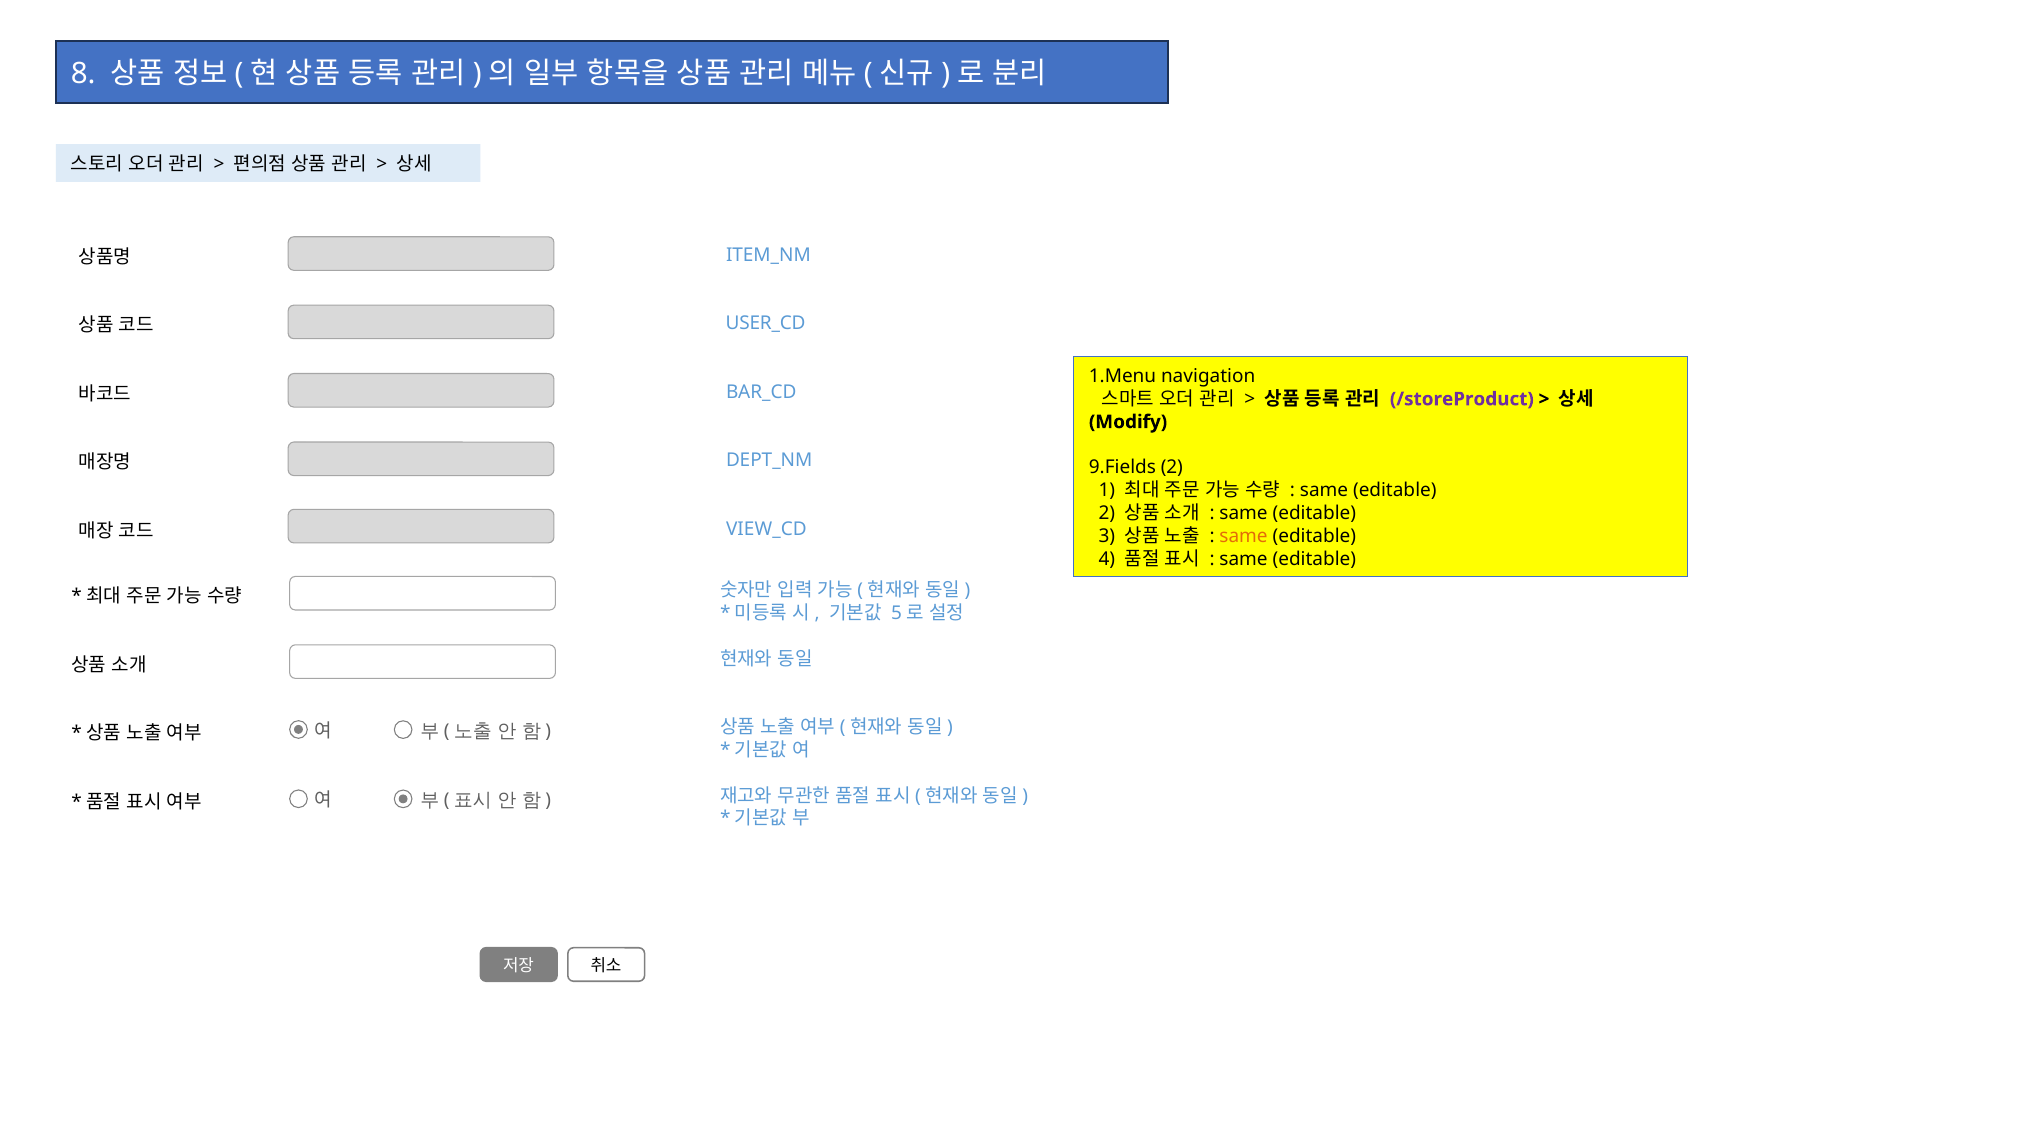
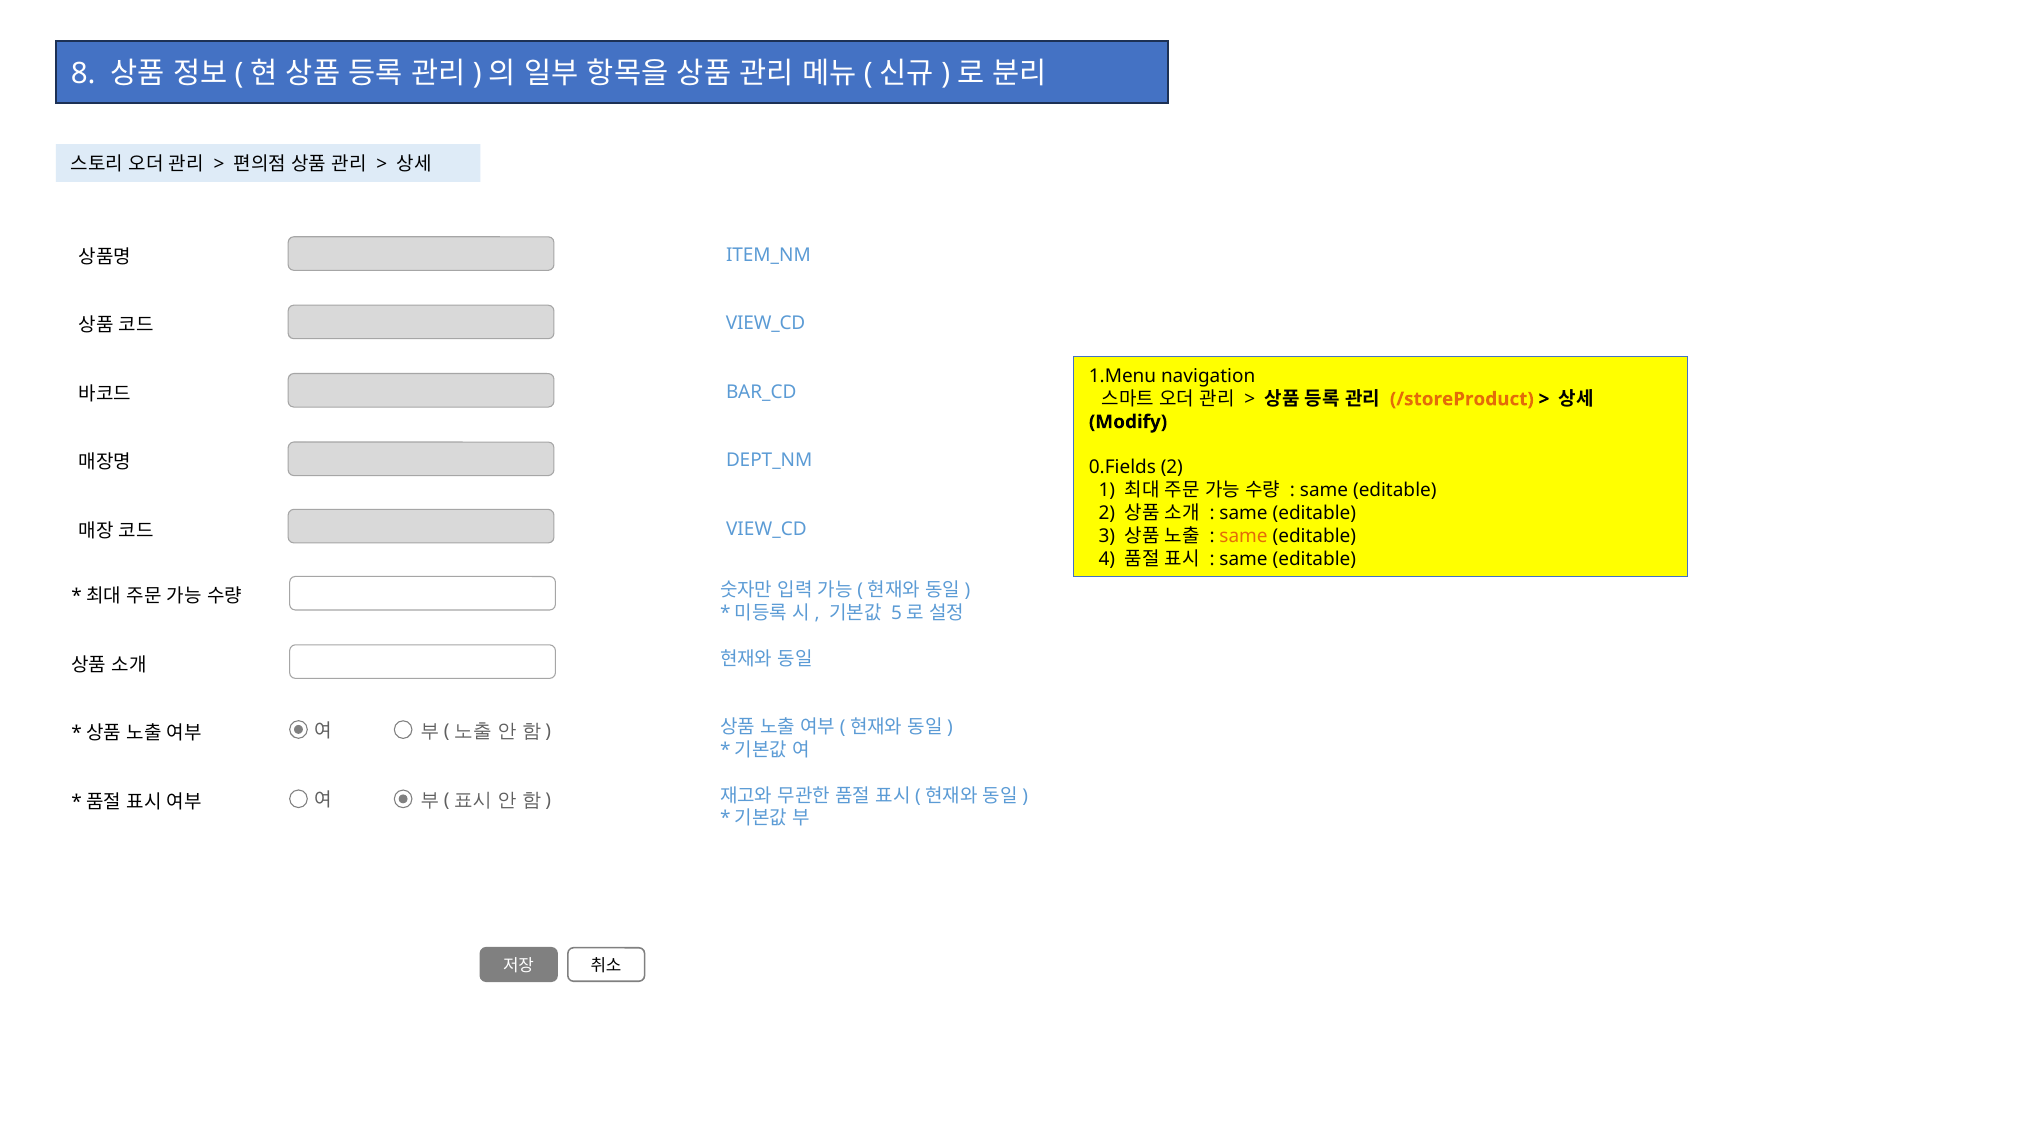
USER_CD at (766, 324): USER_CD -> VIEW_CD
/storeProduct colour: purple -> orange
9.Fields: 9.Fields -> 0.Fields
